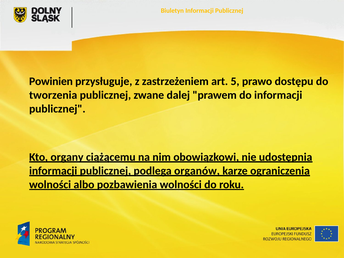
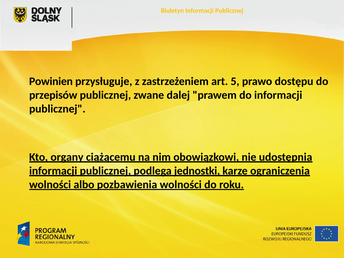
tworzenia: tworzenia -> przepisów
organów: organów -> jednostki
